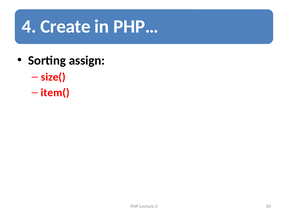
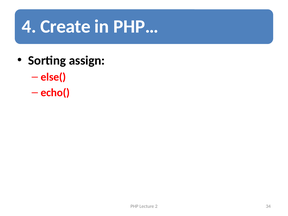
size(: size( -> else(
item(: item( -> echo(
